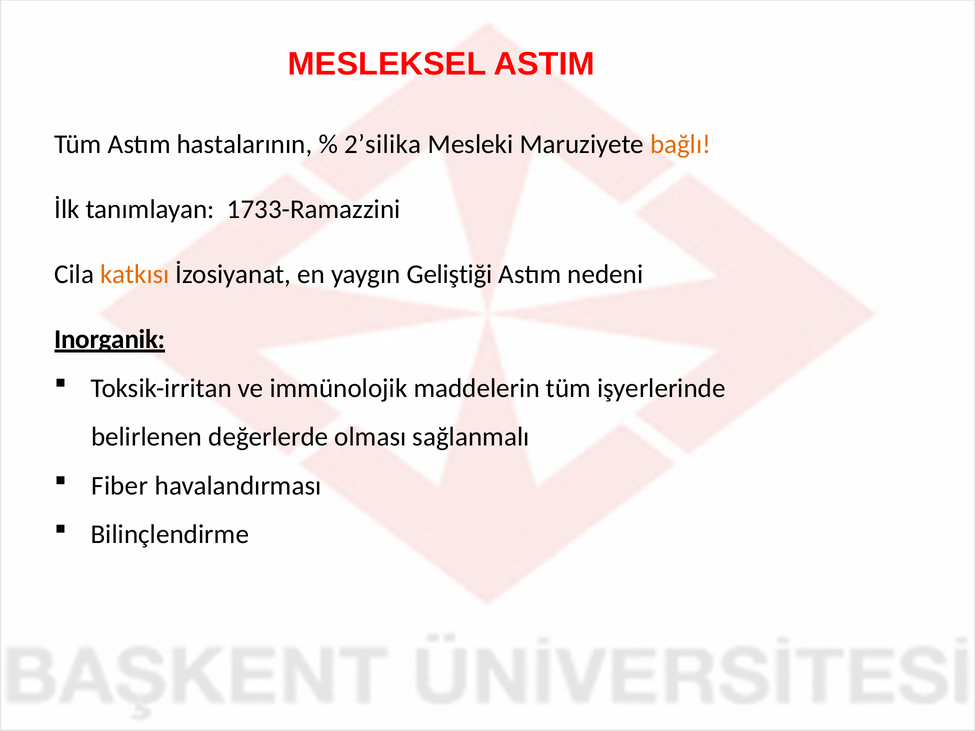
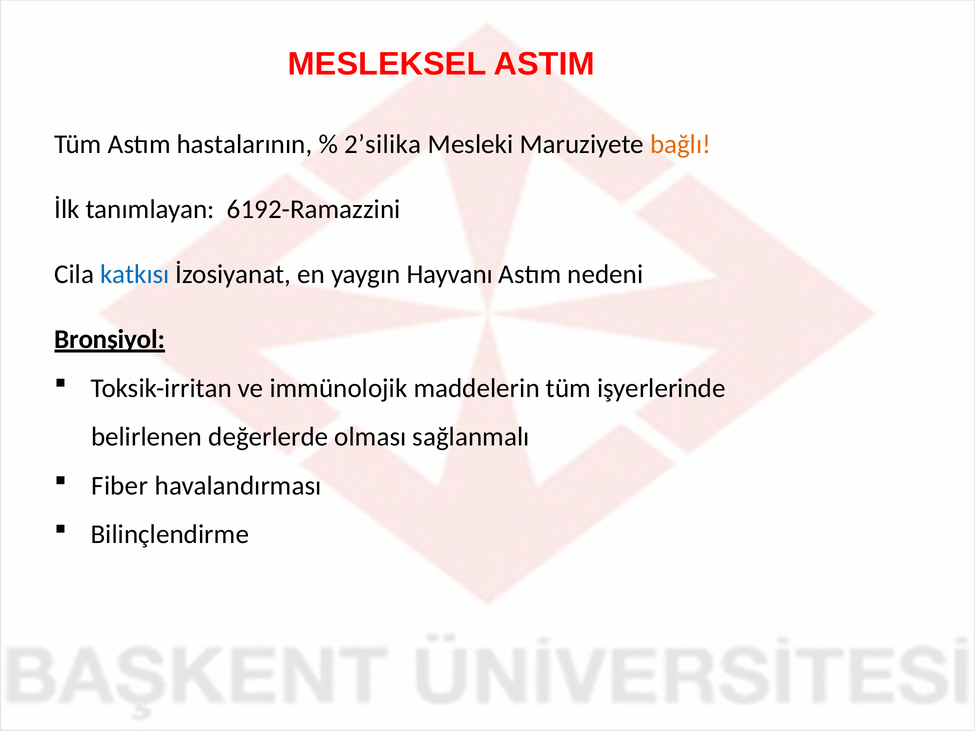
1733-Ramazzini: 1733-Ramazzini -> 6192-Ramazzini
katkısı colour: orange -> blue
Geliştiği: Geliştiği -> Hayvanı
Inorganik: Inorganik -> Bronşiyol
